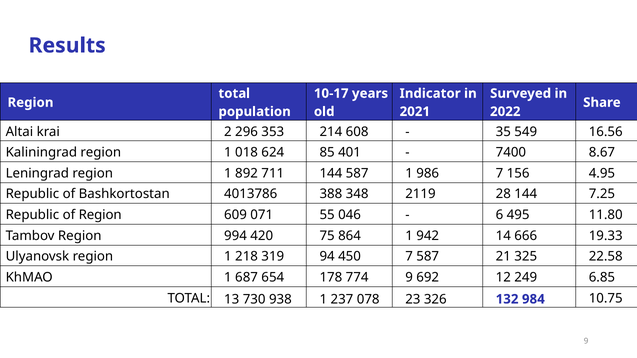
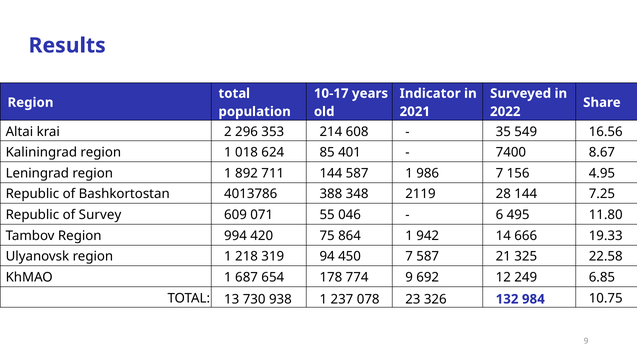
of Region: Region -> Survey
